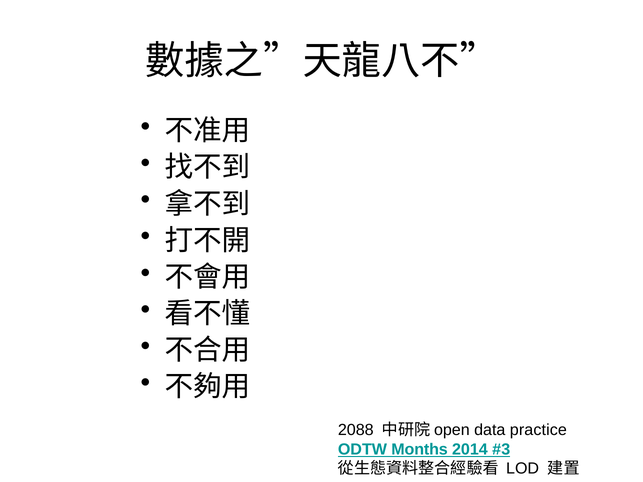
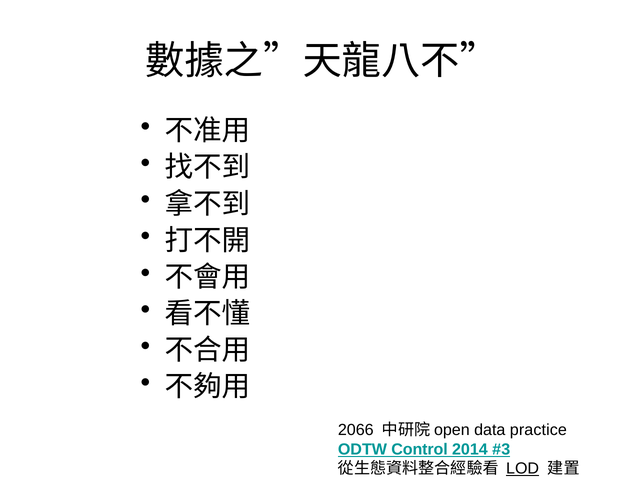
2088: 2088 -> 2066
Months: Months -> Control
LOD underline: none -> present
